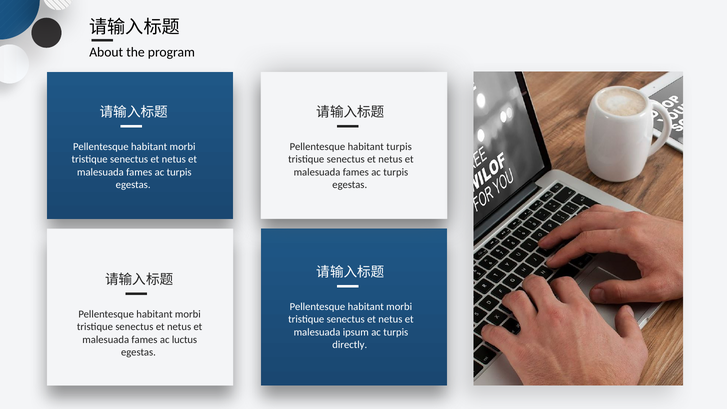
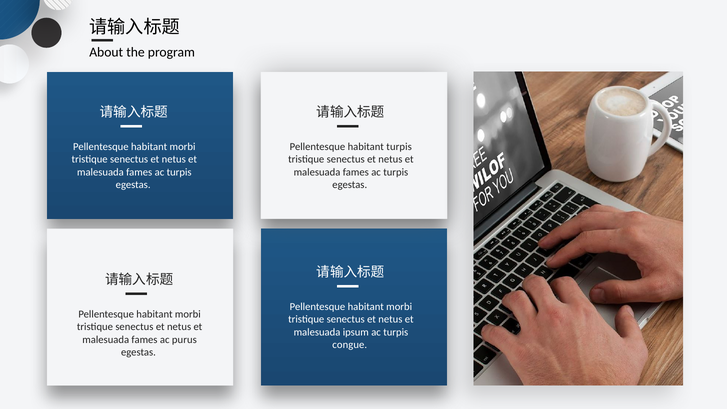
luctus: luctus -> purus
directly: directly -> congue
